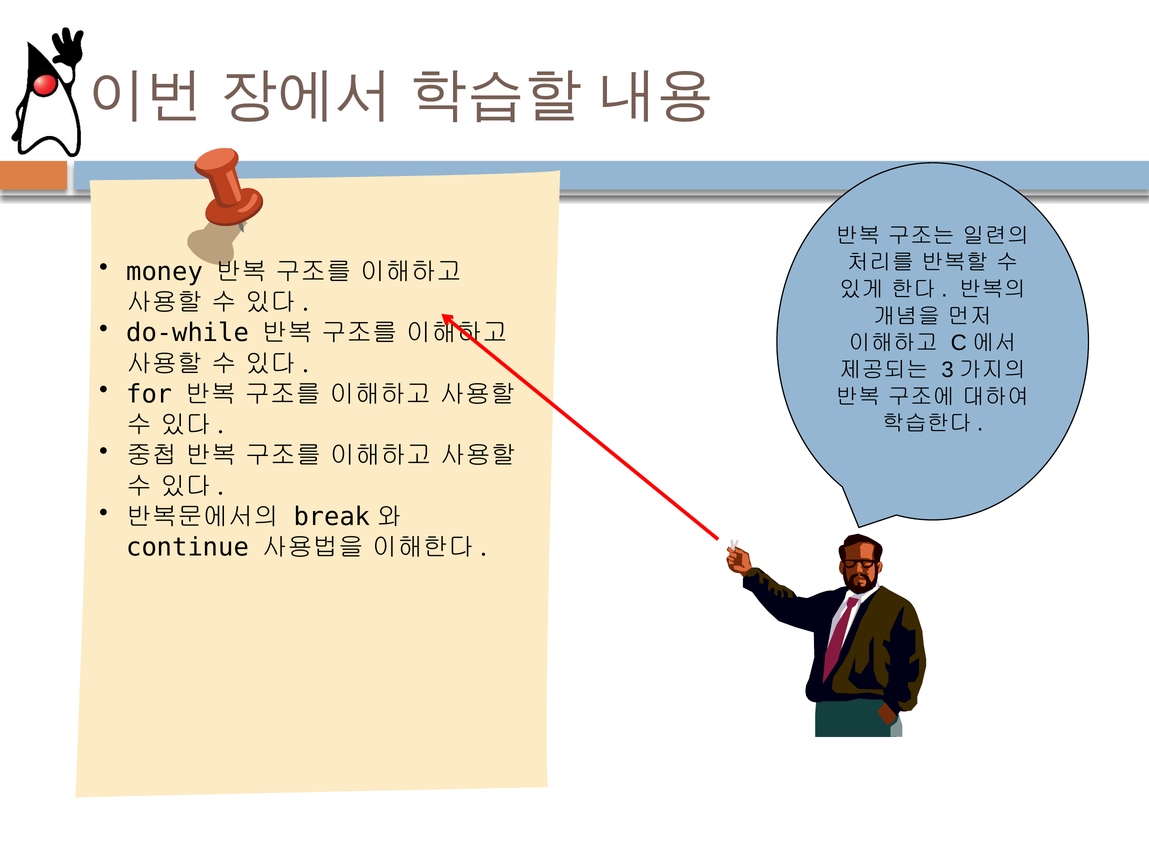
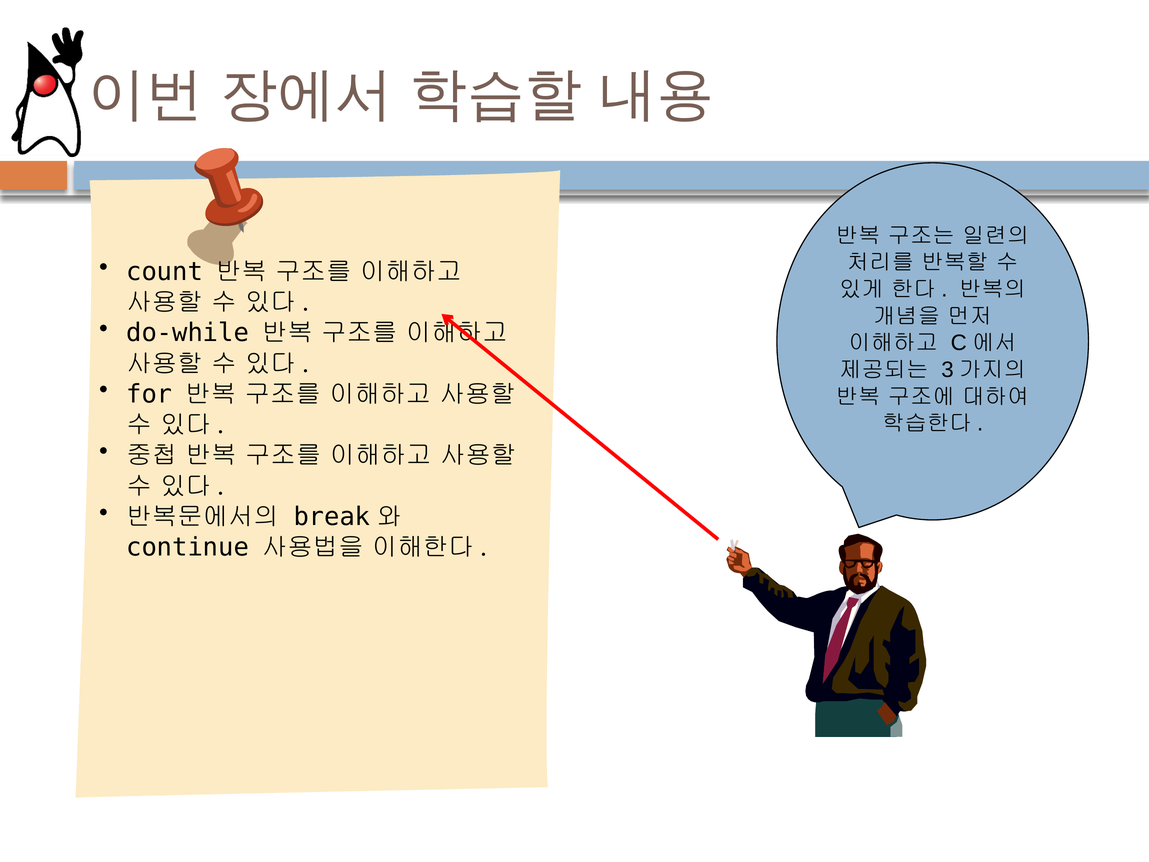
money: money -> count
